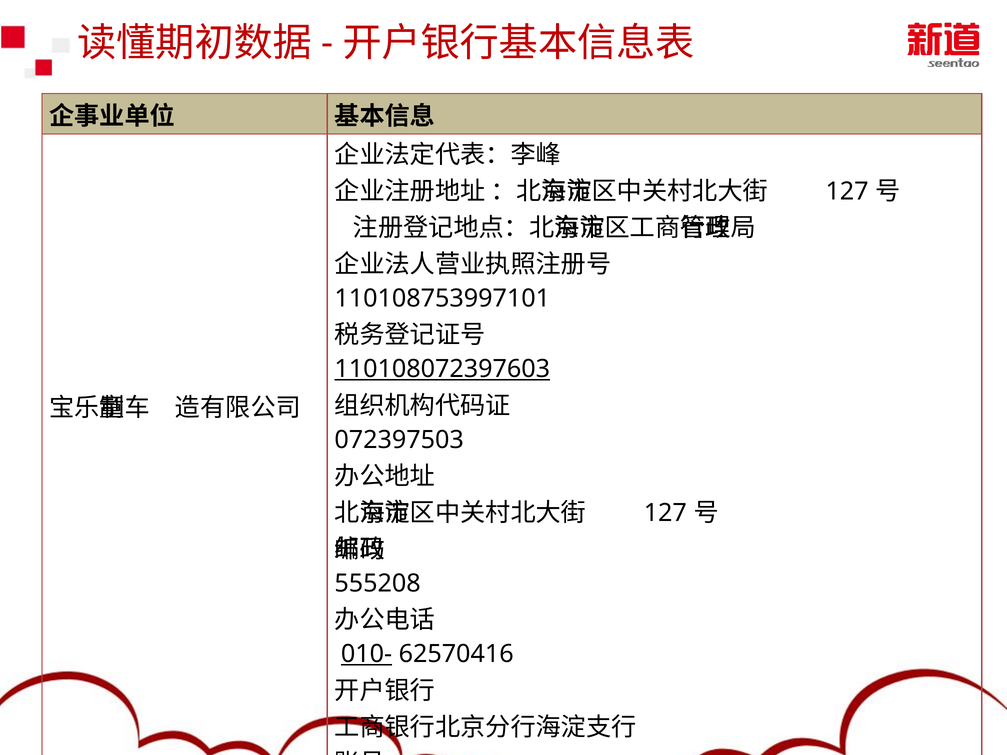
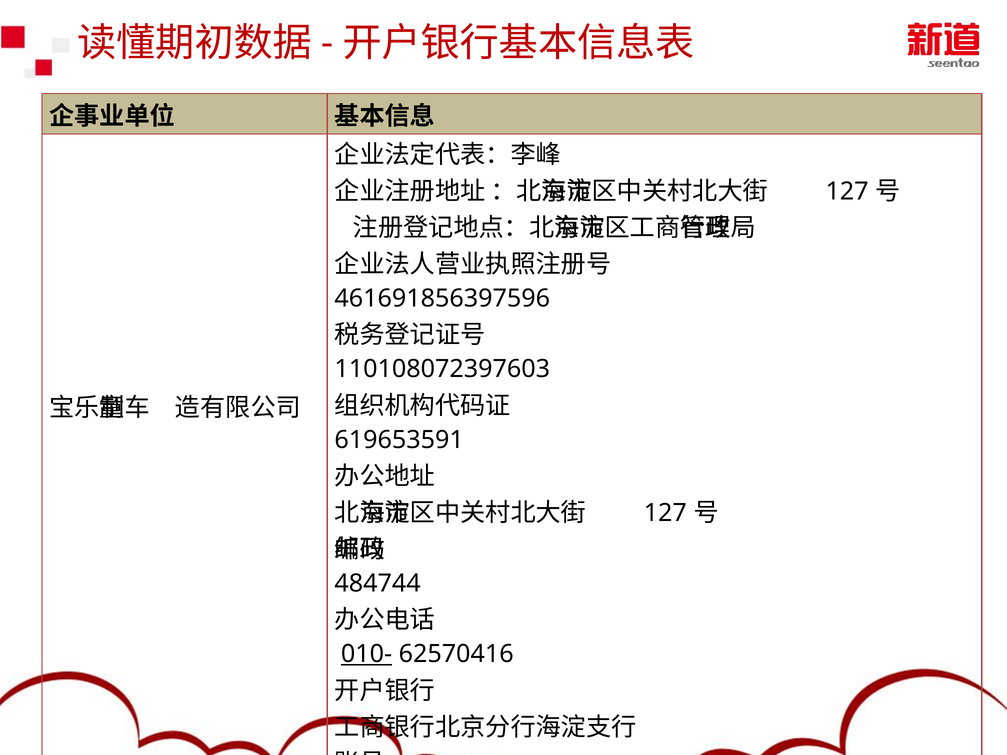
110108753997101: 110108753997101 -> 461691856397596
110108072397603 underline: present -> none
072397503: 072397503 -> 619653591
555208: 555208 -> 484744
